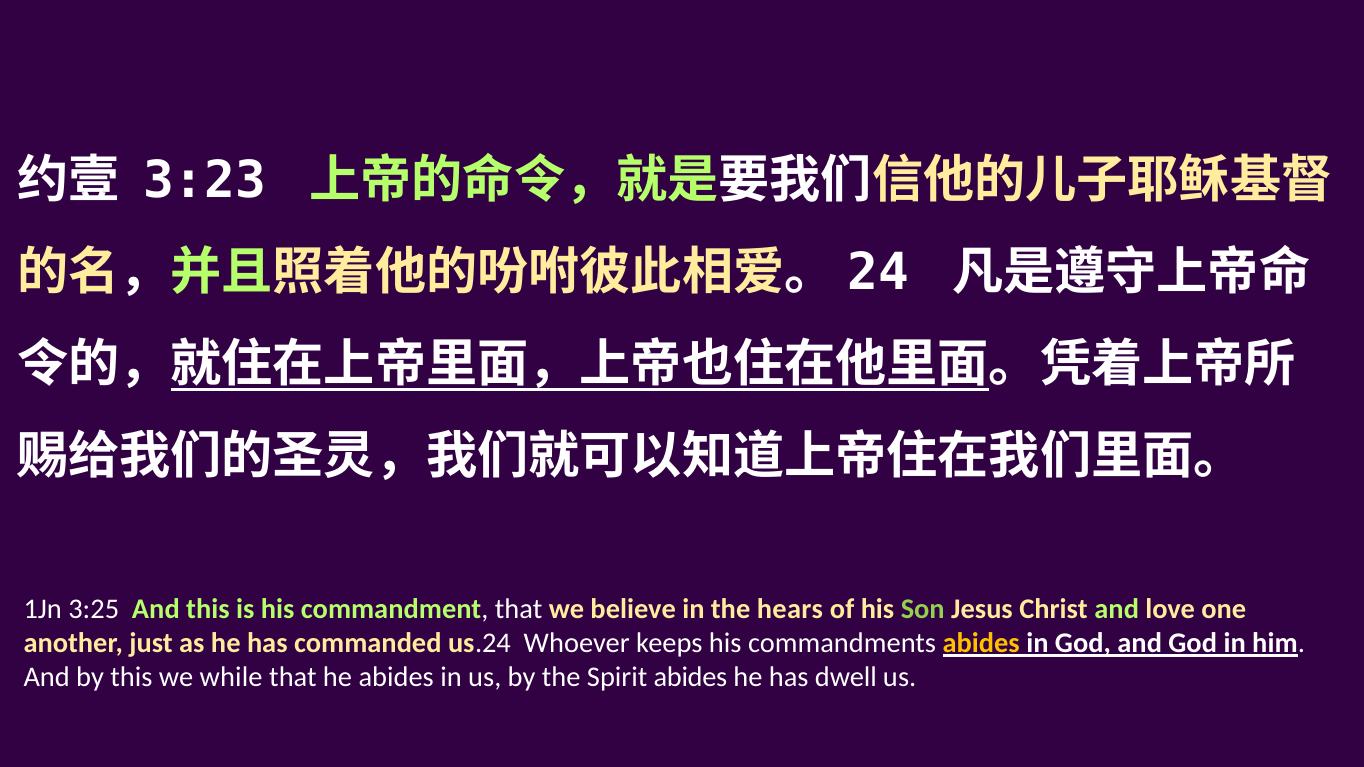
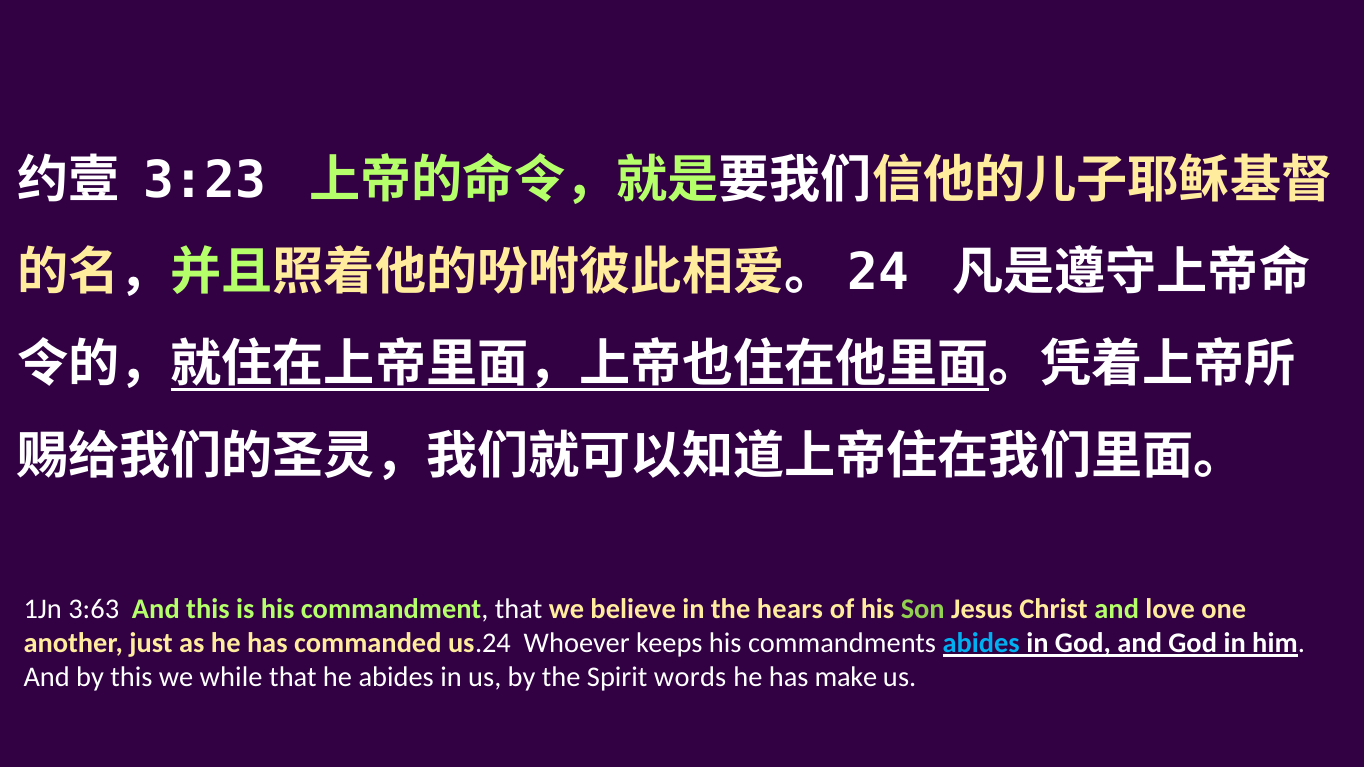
3:25: 3:25 -> 3:63
abides at (981, 643) colour: yellow -> light blue
Spirit abides: abides -> words
dwell: dwell -> make
